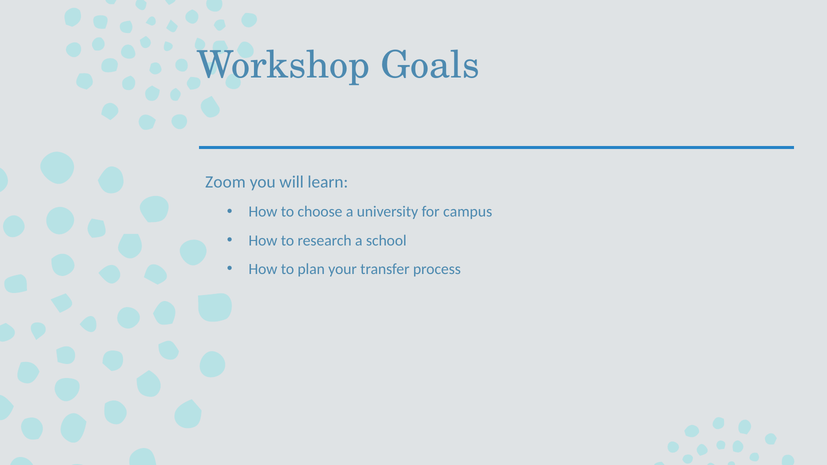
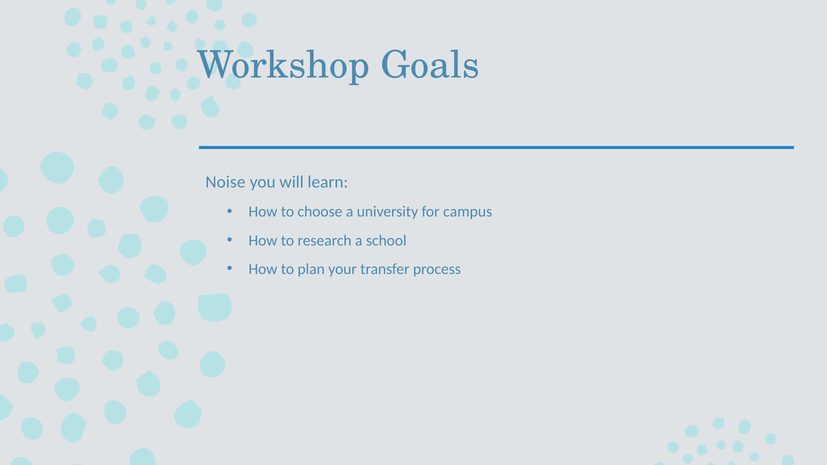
Zoom: Zoom -> Noise
